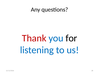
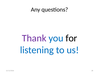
Thank colour: red -> purple
